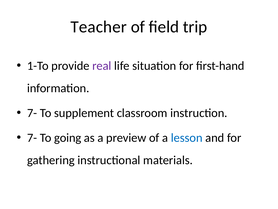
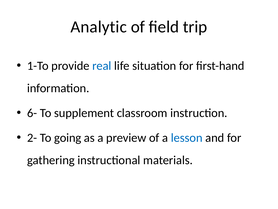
Teacher: Teacher -> Analytic
real colour: purple -> blue
7- at (32, 113): 7- -> 6-
7- at (32, 137): 7- -> 2-
